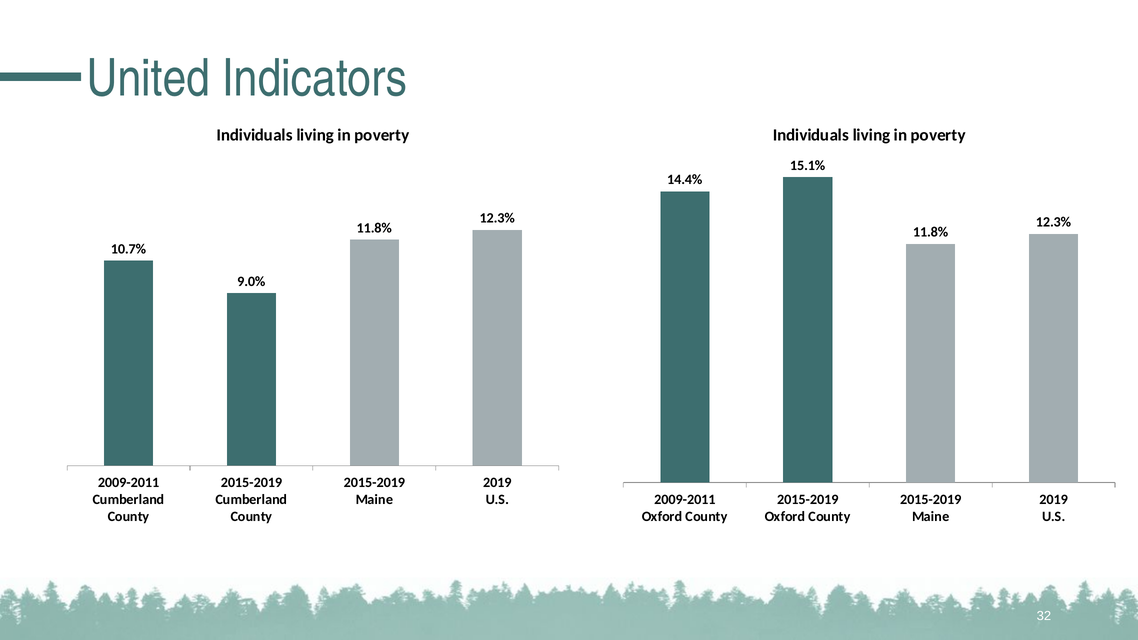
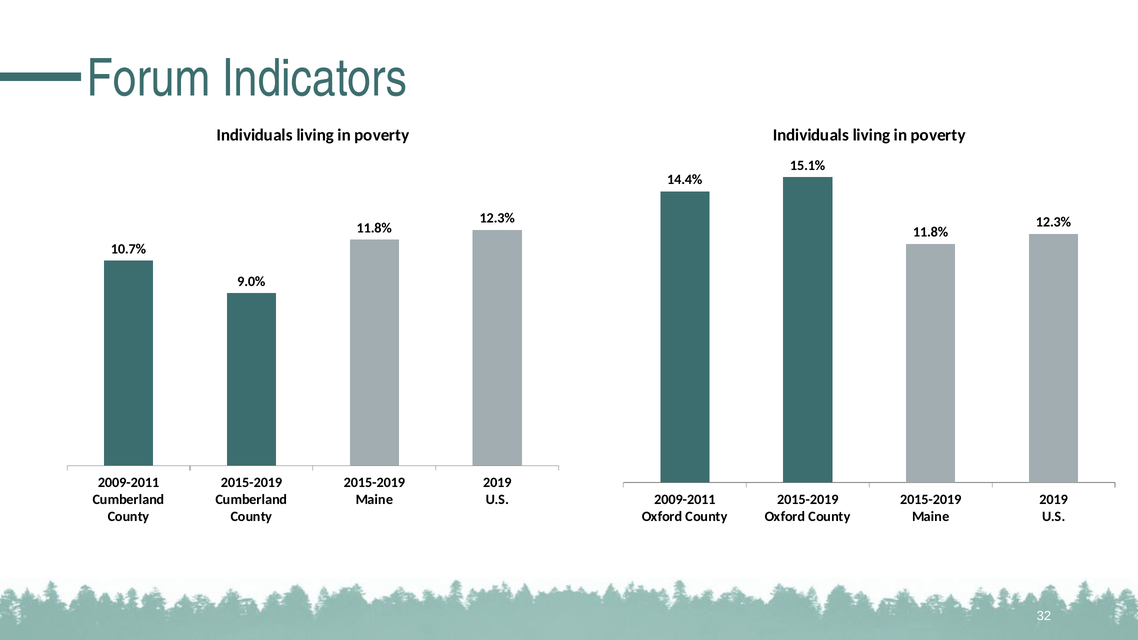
United: United -> Forum
